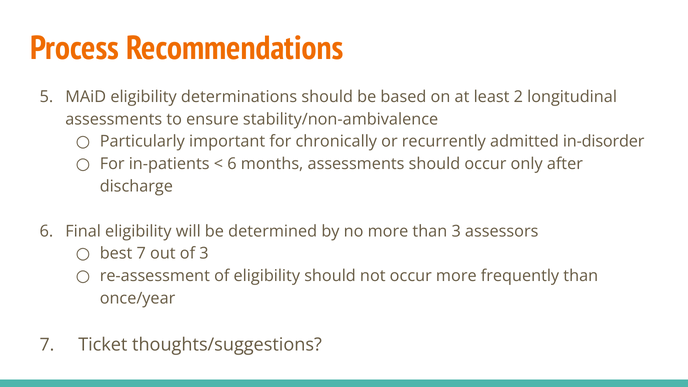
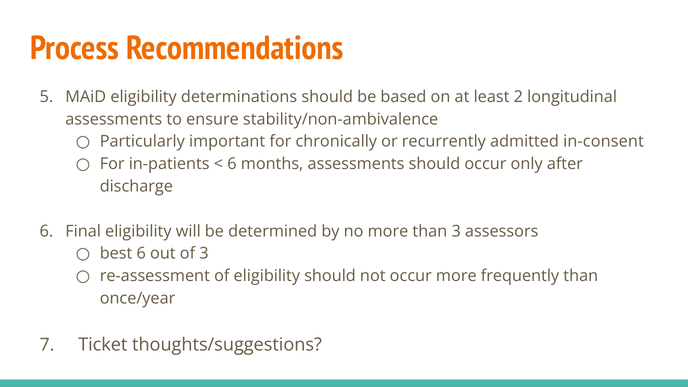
in-disorder: in-disorder -> in-consent
best 7: 7 -> 6
